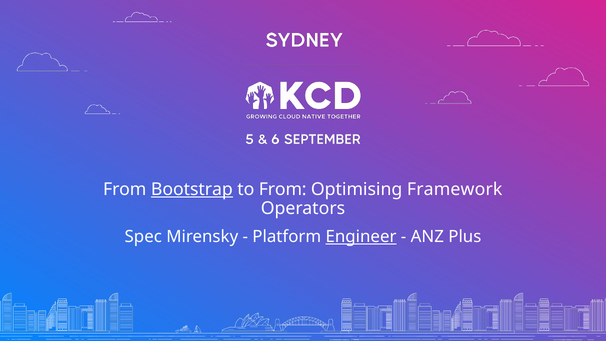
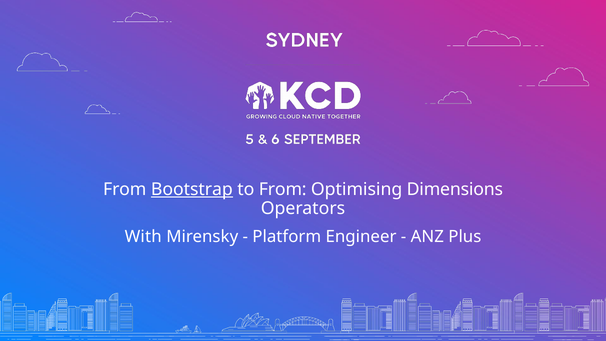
Framework: Framework -> Dimensions
Spec: Spec -> With
Engineer underline: present -> none
